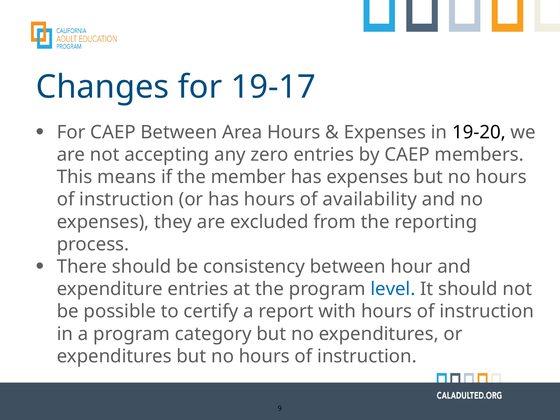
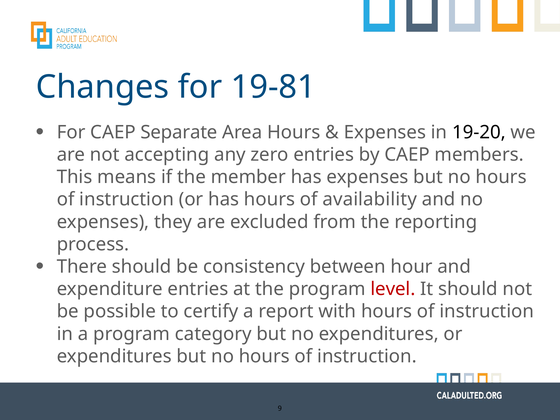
19-17: 19-17 -> 19-81
CAEP Between: Between -> Separate
level colour: blue -> red
